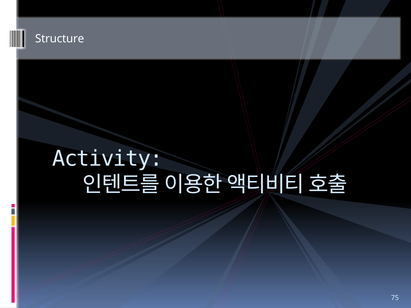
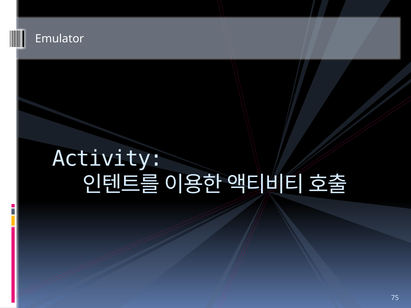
Structure: Structure -> Emulator
